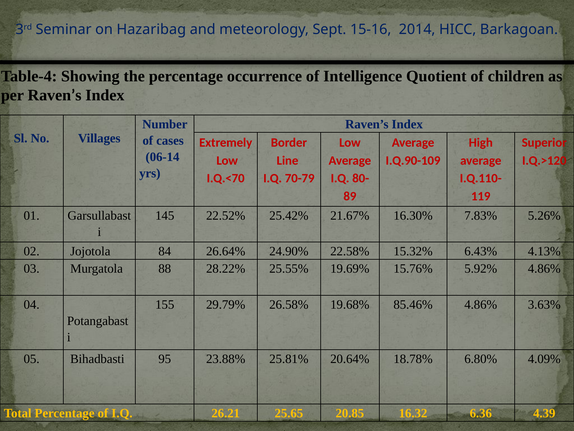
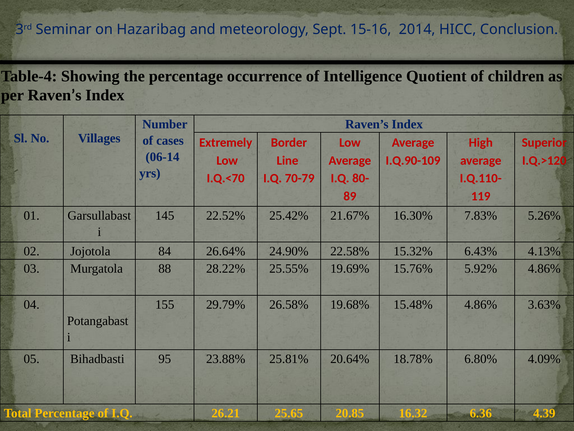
Barkagoan: Barkagoan -> Conclusion
85.46%: 85.46% -> 15.48%
